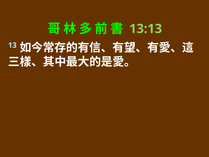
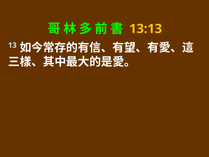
13:13 colour: light green -> yellow
